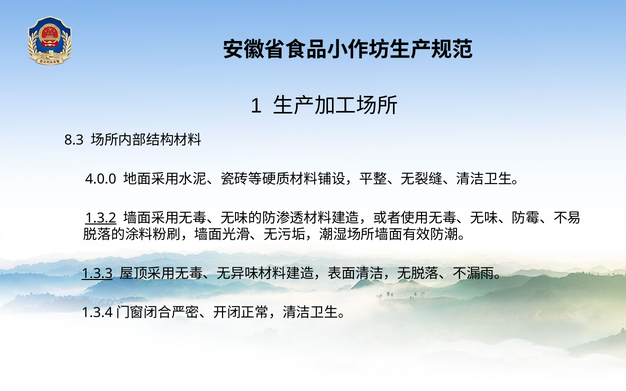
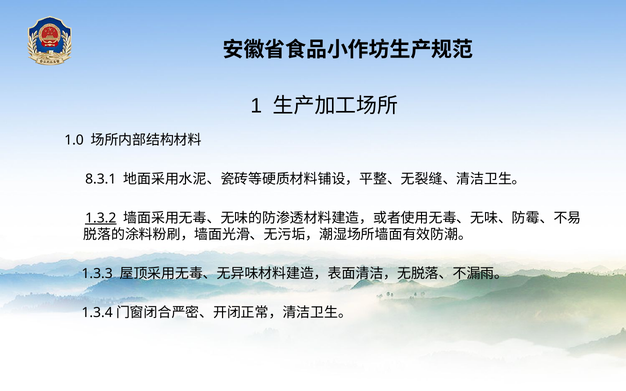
8.3: 8.3 -> 1.0
4.0.0: 4.0.0 -> 8.3.1
1.3.3 underline: present -> none
